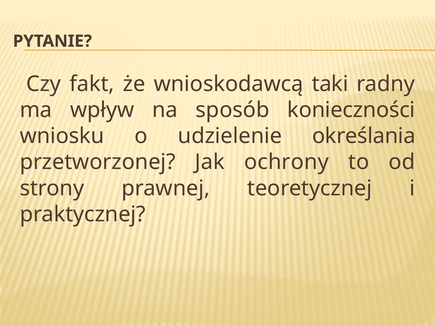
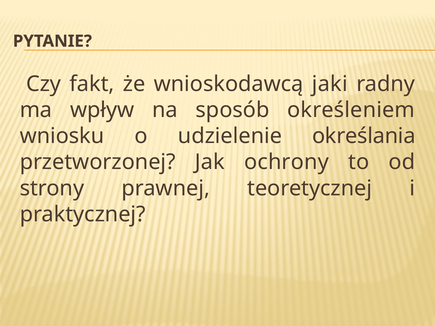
taki: taki -> jaki
konieczności: konieczności -> określeniem
